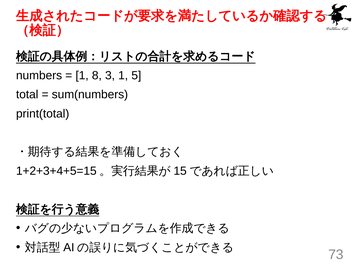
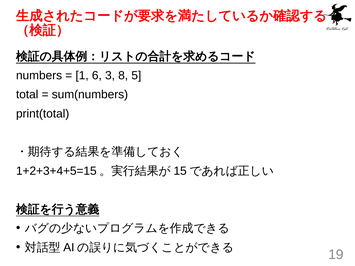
8: 8 -> 6
3 1: 1 -> 8
73: 73 -> 19
